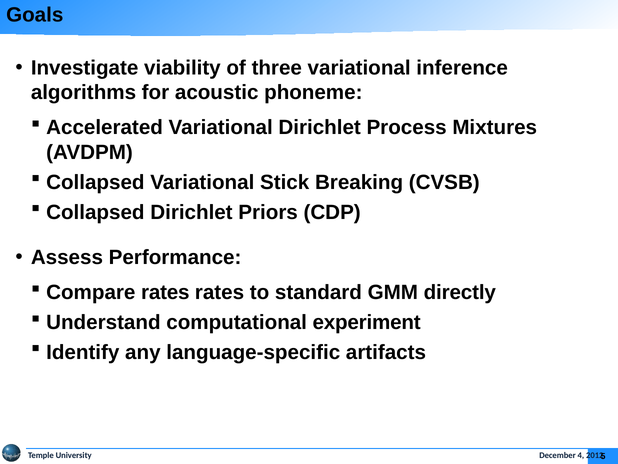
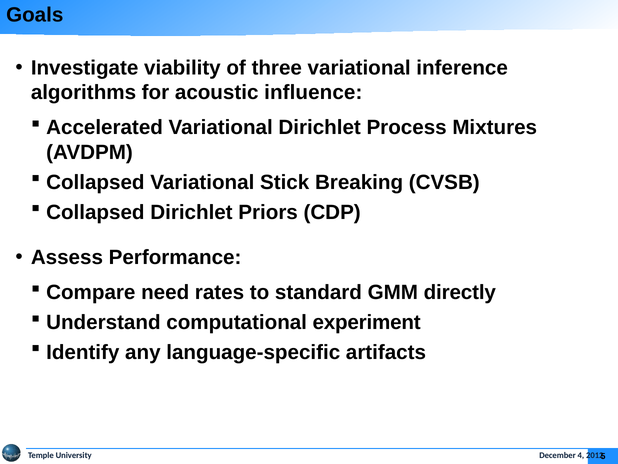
phoneme: phoneme -> influence
Compare rates: rates -> need
